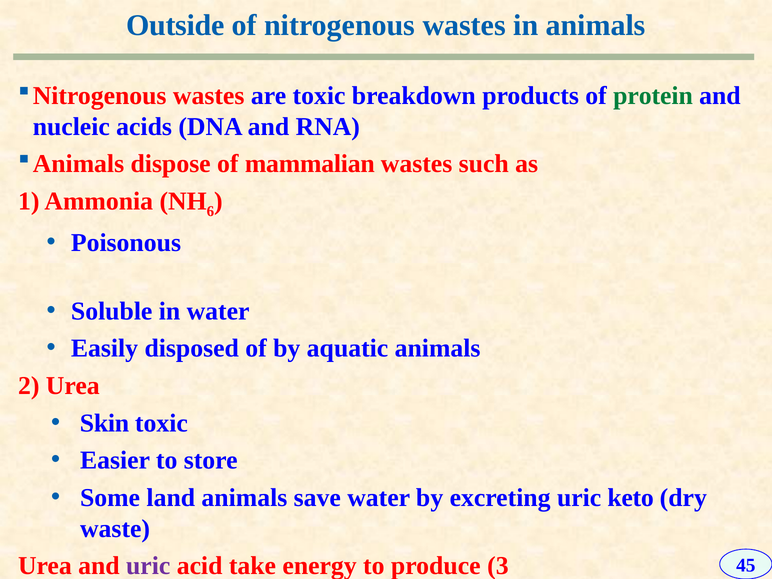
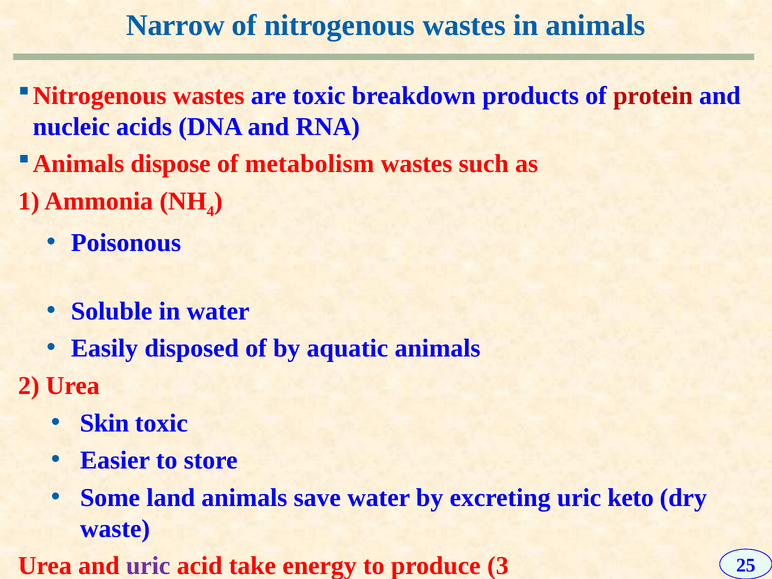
Outside: Outside -> Narrow
protein colour: green -> red
mammalian: mammalian -> metabolism
6: 6 -> 4
45: 45 -> 25
